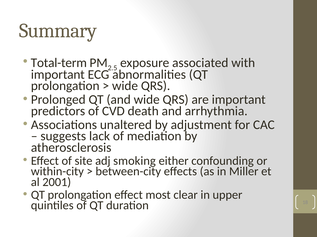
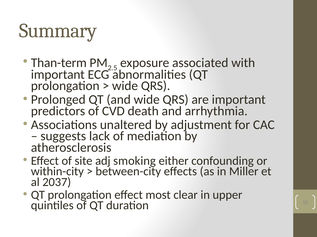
Total-term: Total-term -> Than-term
2001: 2001 -> 2037
